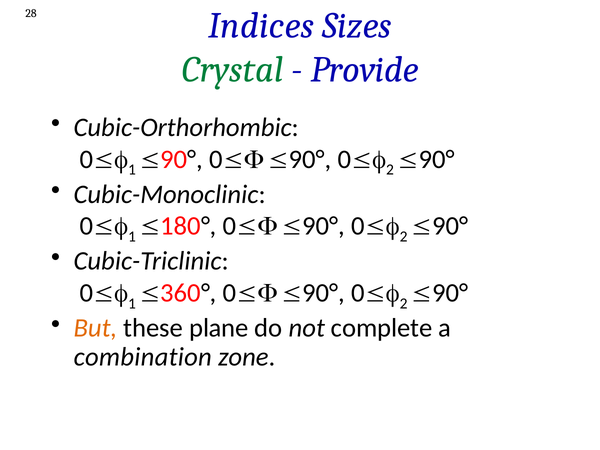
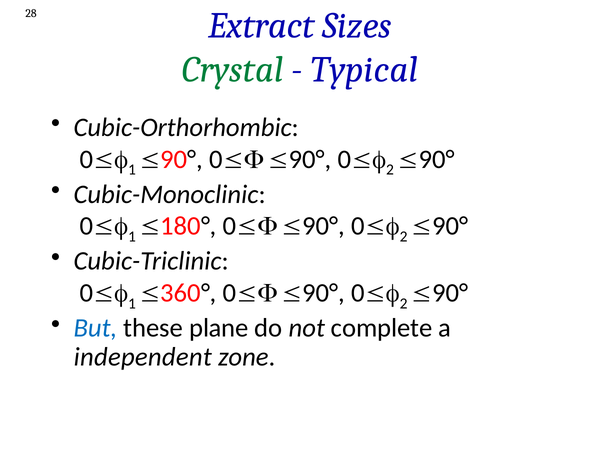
Indices: Indices -> Extract
Provide: Provide -> Typical
But colour: orange -> blue
combination: combination -> independent
